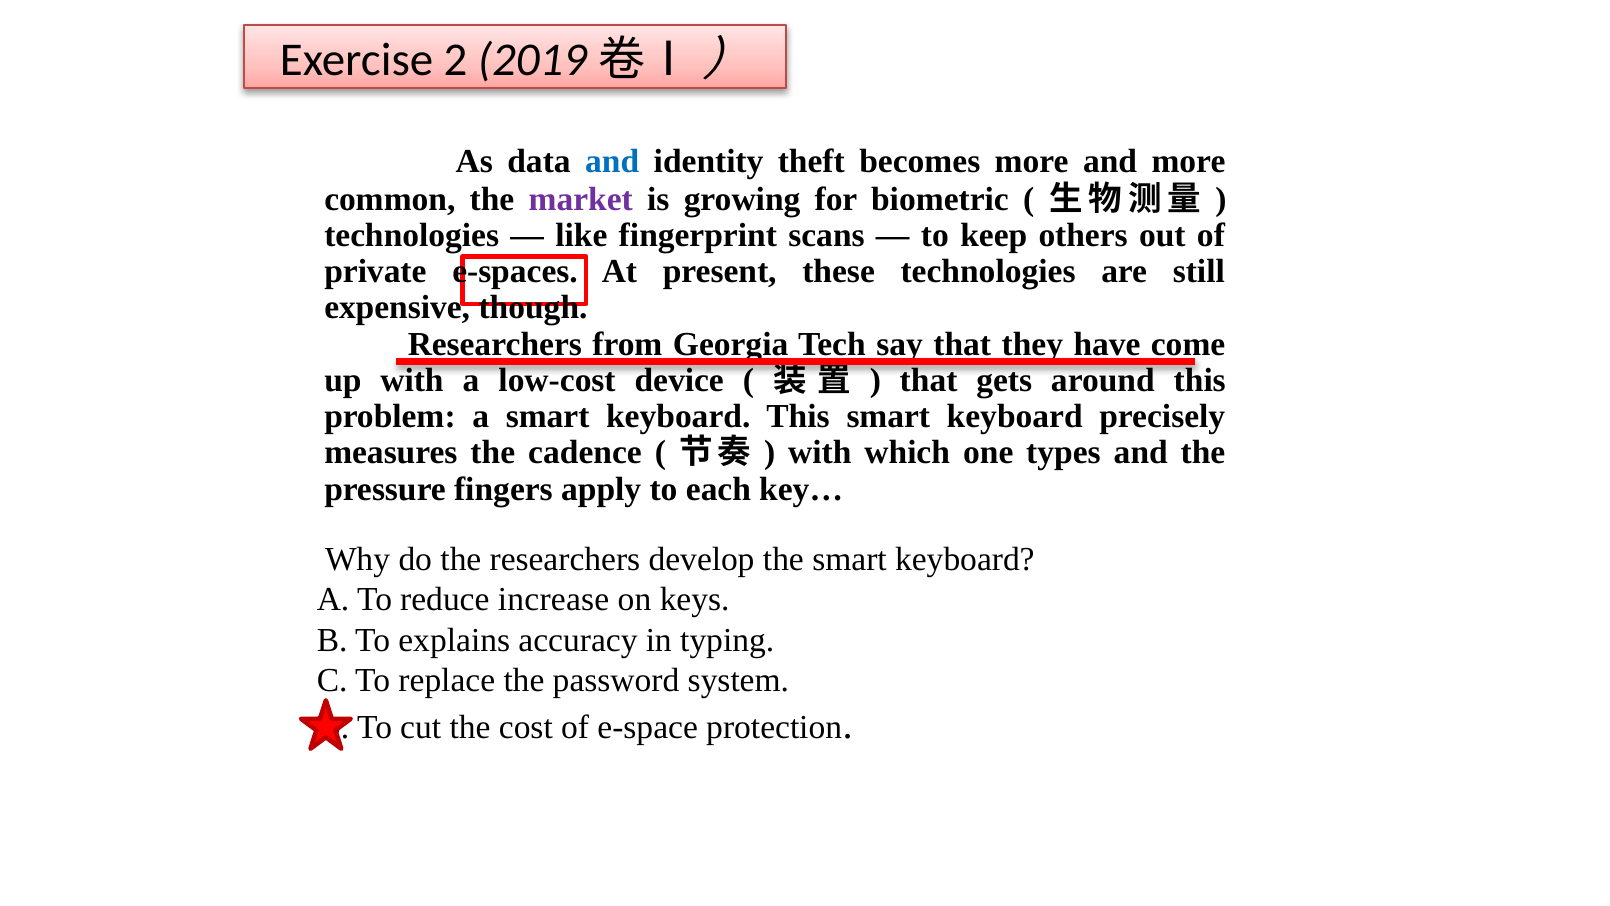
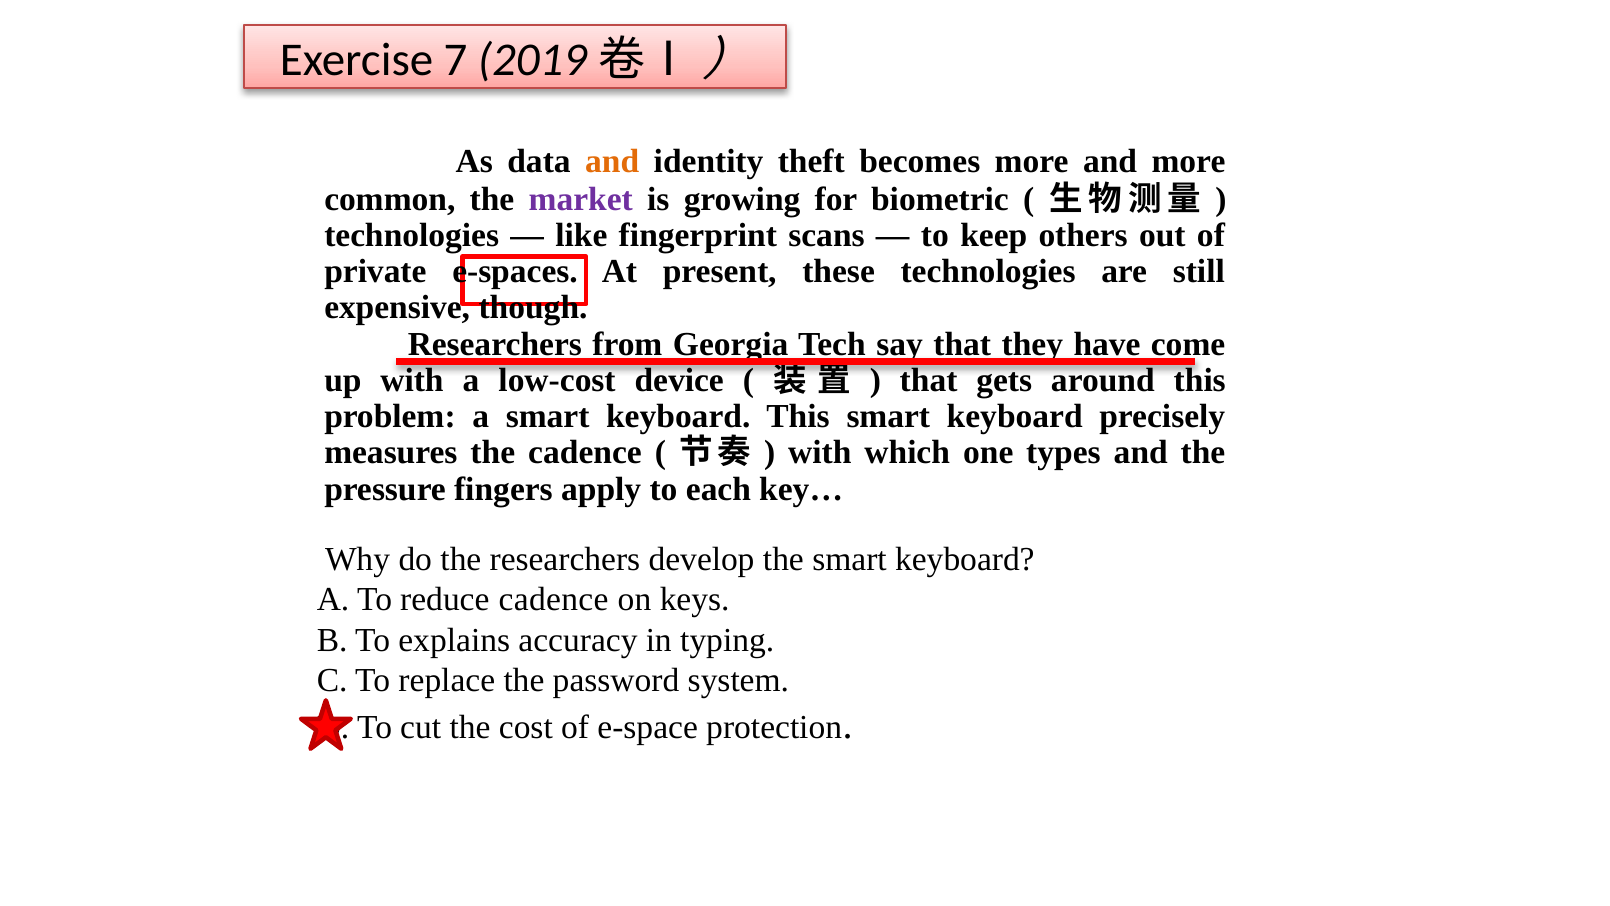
2: 2 -> 7
and at (612, 161) colour: blue -> orange
reduce increase: increase -> cadence
